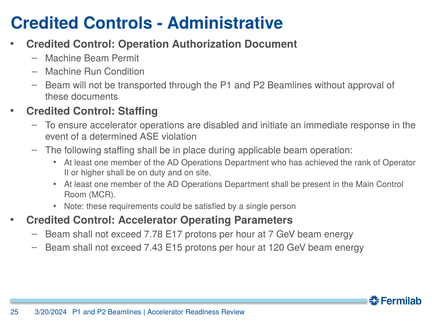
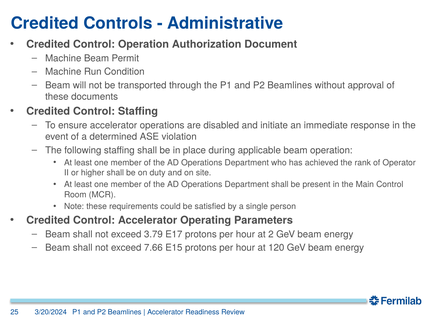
7.78: 7.78 -> 3.79
7: 7 -> 2
7.43: 7.43 -> 7.66
